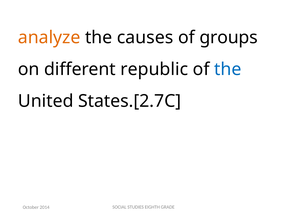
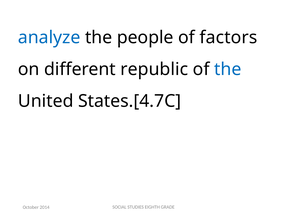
analyze colour: orange -> blue
causes: causes -> people
groups: groups -> factors
States.[2.7C: States.[2.7C -> States.[4.7C
